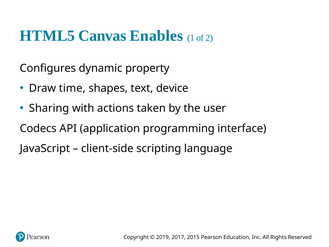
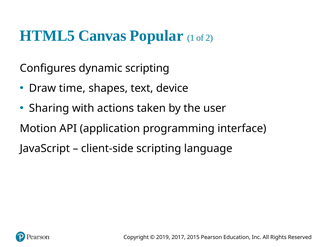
Enables: Enables -> Popular
dynamic property: property -> scripting
Codecs: Codecs -> Motion
